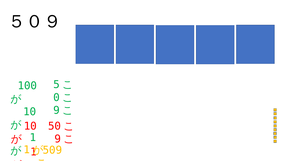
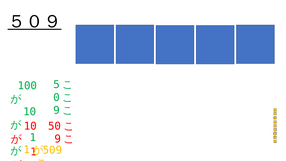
５０９ underline: none -> present
